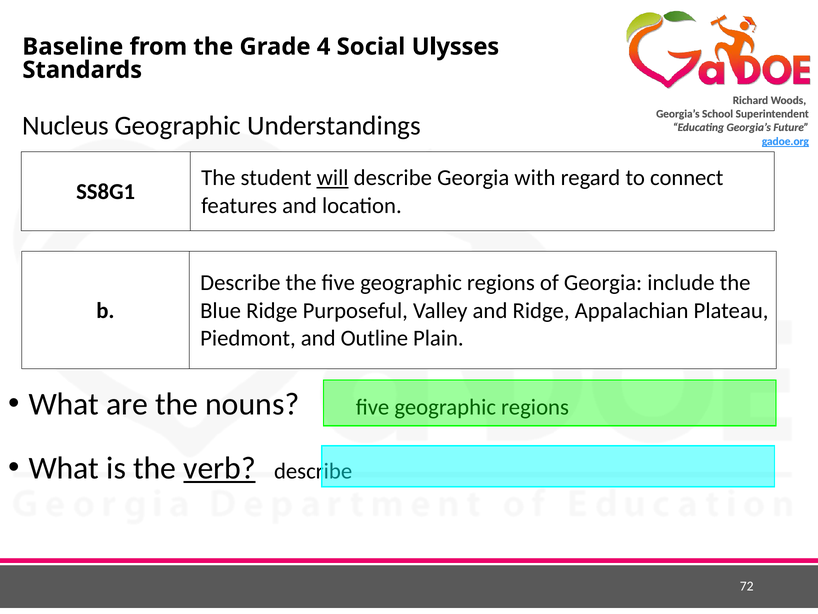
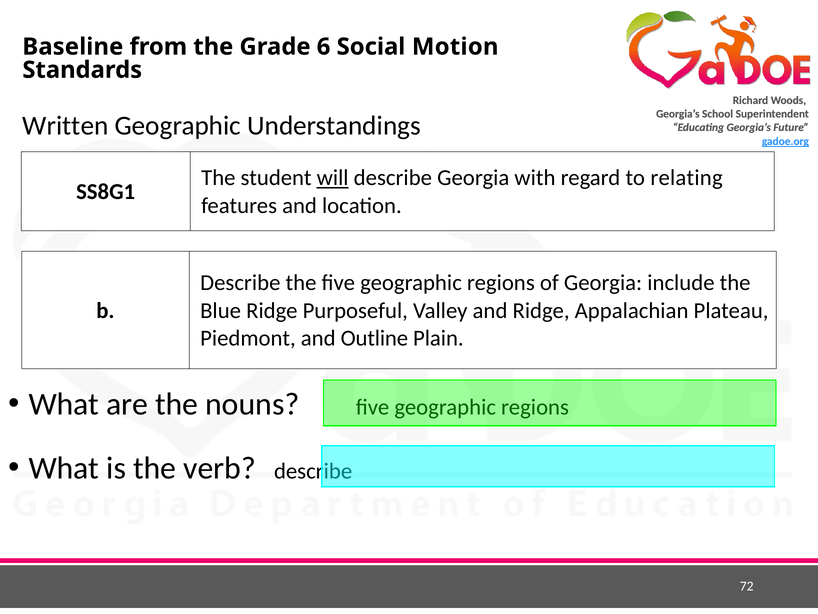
4: 4 -> 6
Ulysses: Ulysses -> Motion
Nucleus: Nucleus -> Written
connect: connect -> relating
verb underline: present -> none
